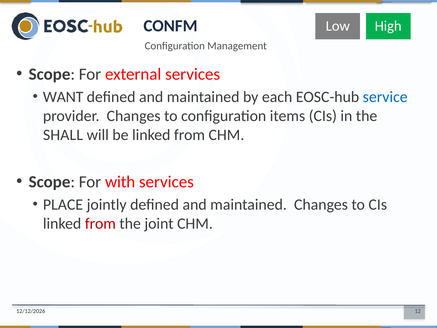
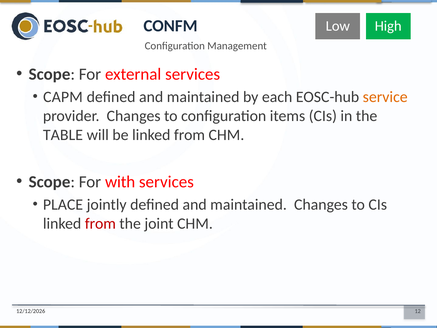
WANT: WANT -> CAPM
service colour: blue -> orange
SHALL: SHALL -> TABLE
